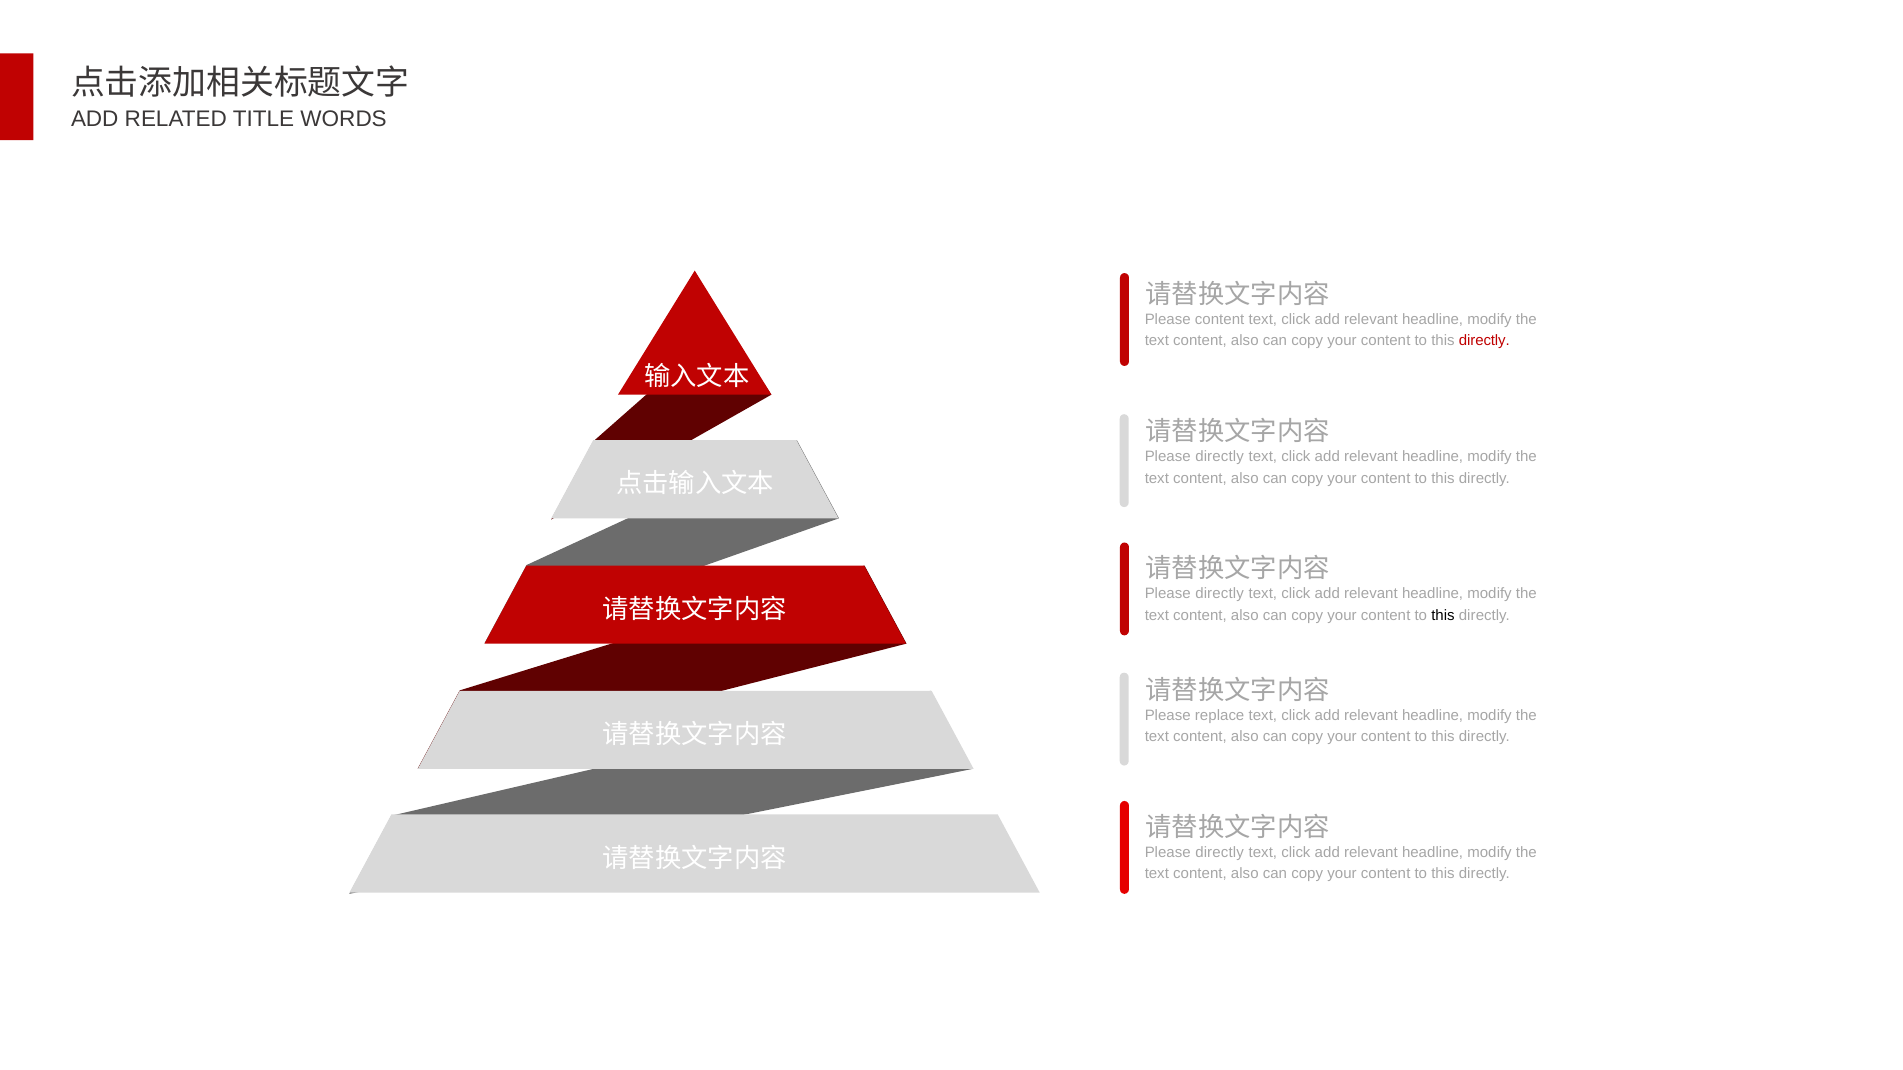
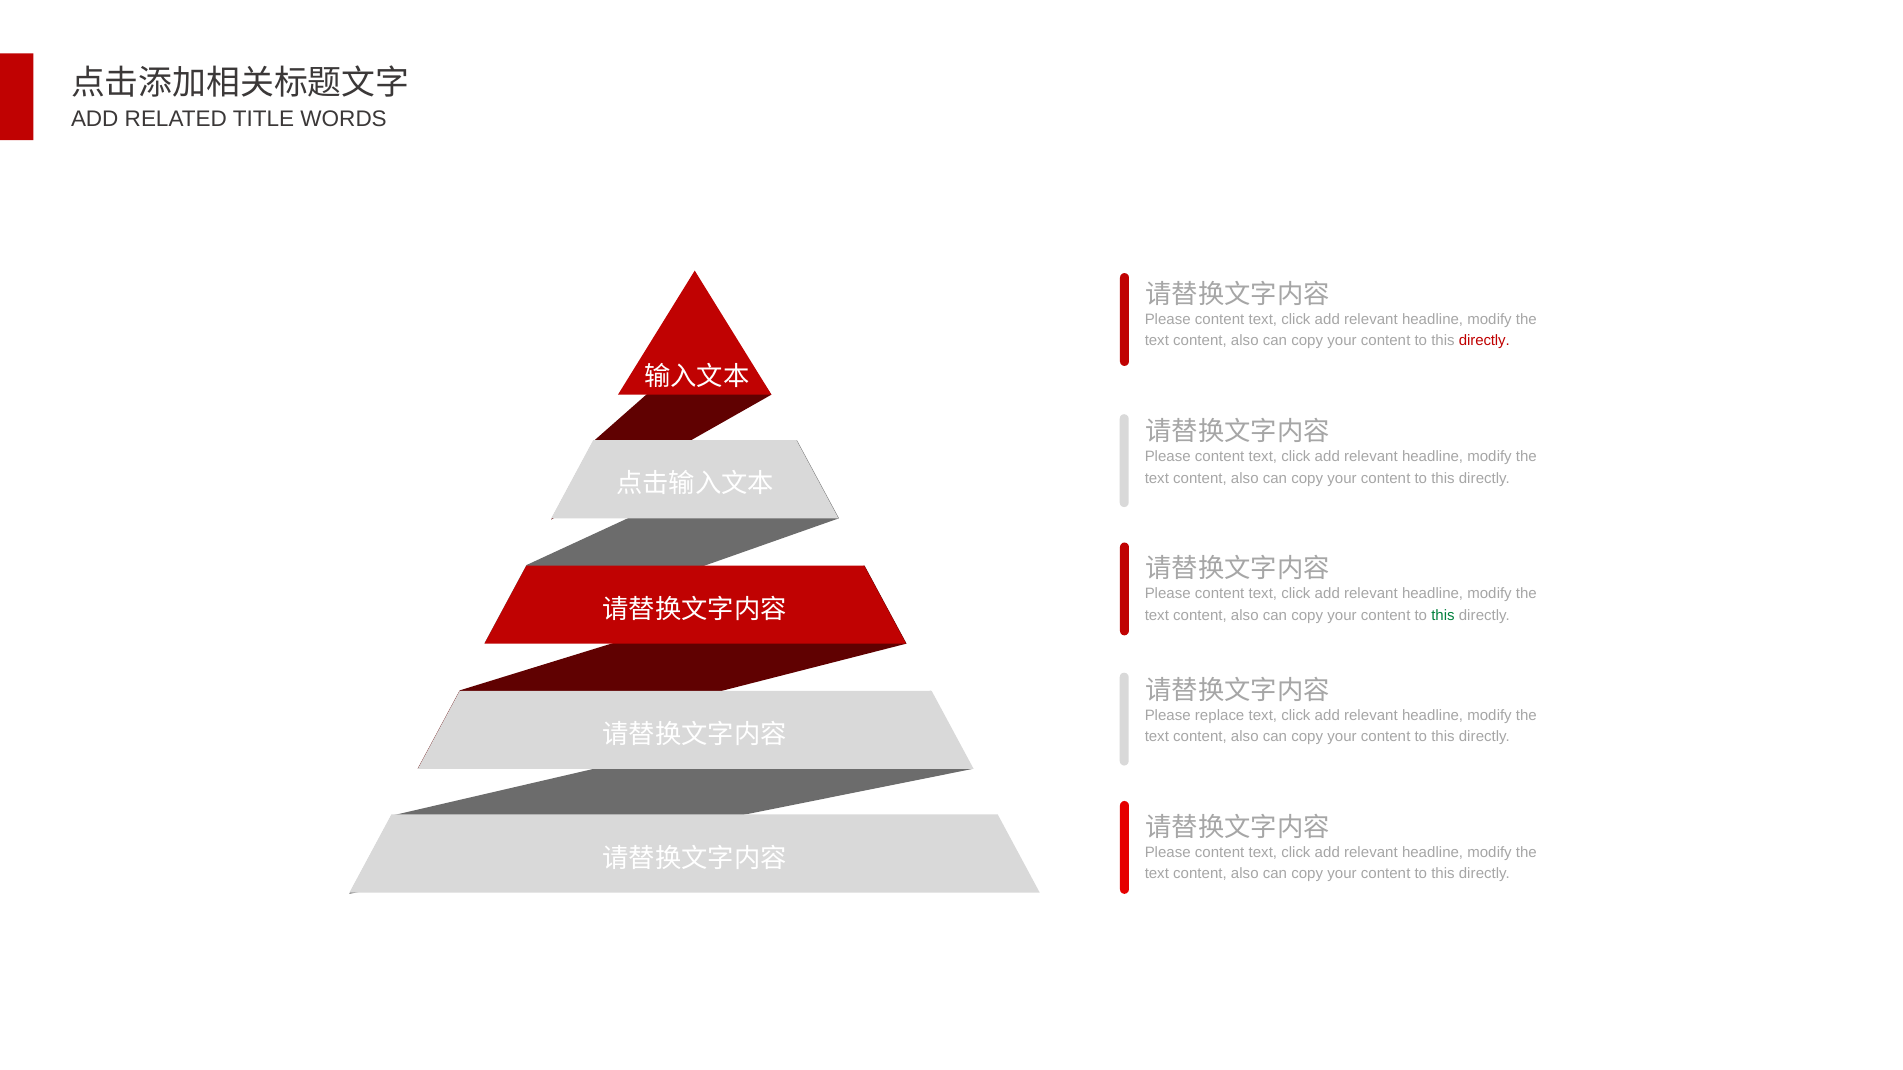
directly at (1220, 457): directly -> content
directly at (1220, 594): directly -> content
this at (1443, 616) colour: black -> green
directly at (1220, 853): directly -> content
